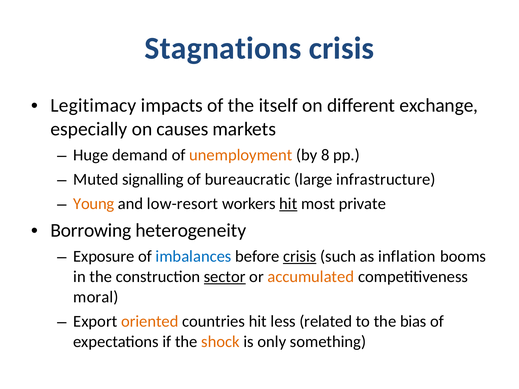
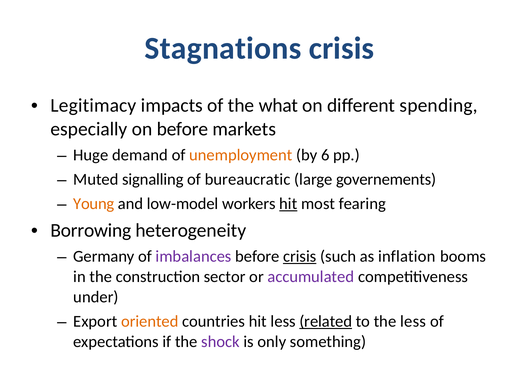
itself: itself -> what
exchange: exchange -> spending
on causes: causes -> before
8: 8 -> 6
infrastructure: infrastructure -> governements
low-resort: low-resort -> low-model
private: private -> fearing
Exposure: Exposure -> Germany
imbalances colour: blue -> purple
sector underline: present -> none
accumulated colour: orange -> purple
moral: moral -> under
related underline: none -> present
the bias: bias -> less
shock colour: orange -> purple
